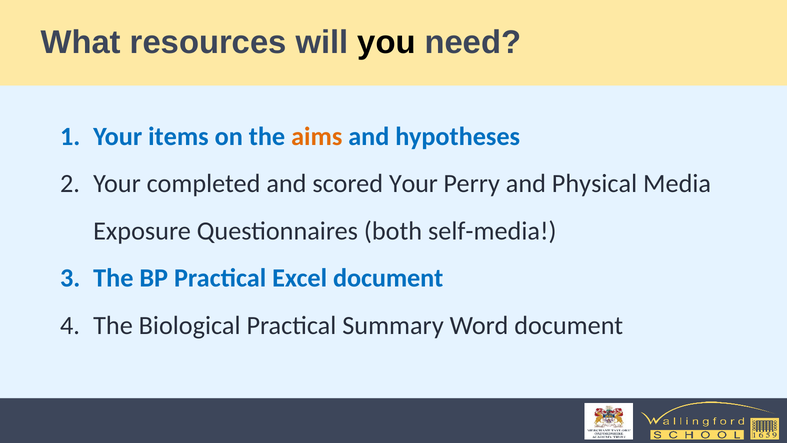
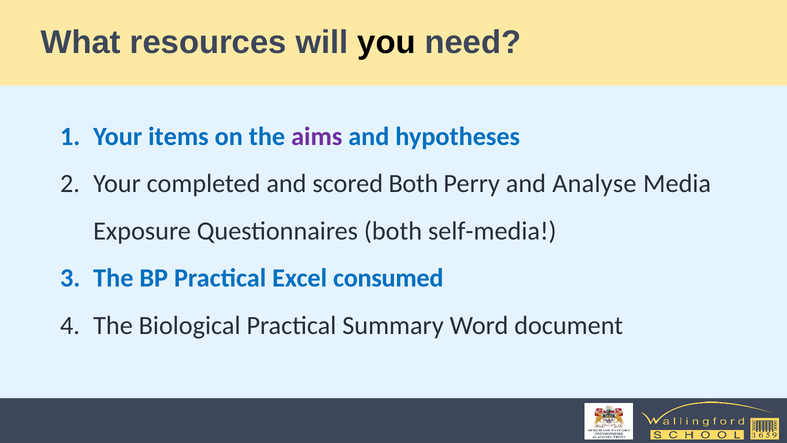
aims colour: orange -> purple
scored Your: Your -> Both
Physical: Physical -> Analyse
Excel document: document -> consumed
